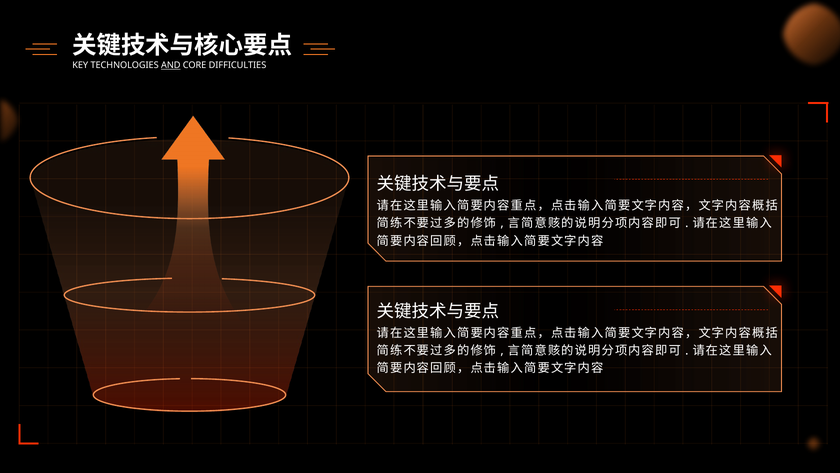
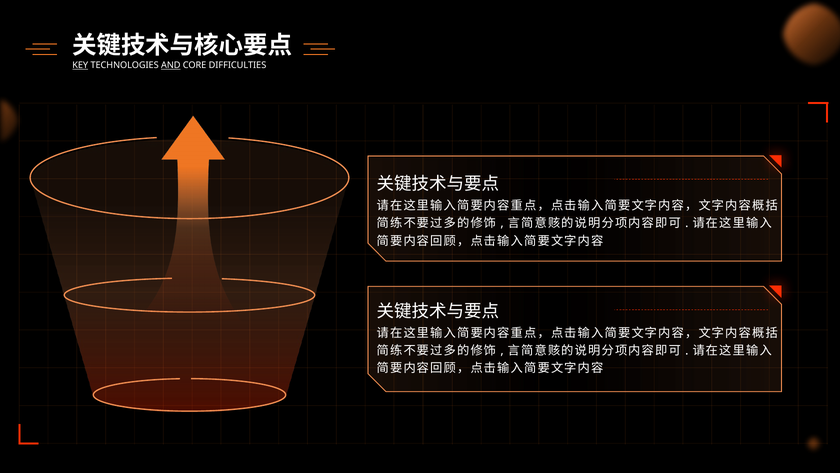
KEY underline: none -> present
